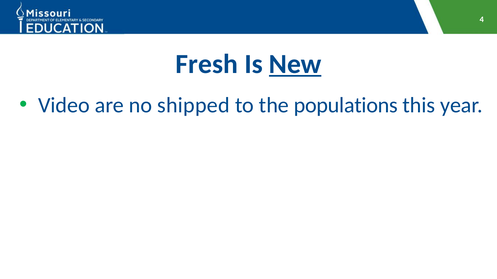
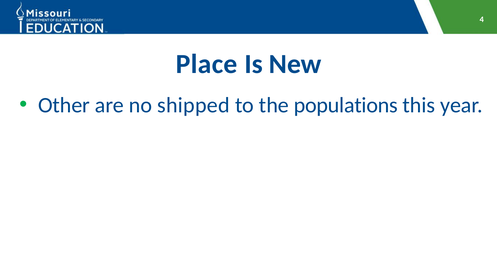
Fresh: Fresh -> Place
New underline: present -> none
Video: Video -> Other
